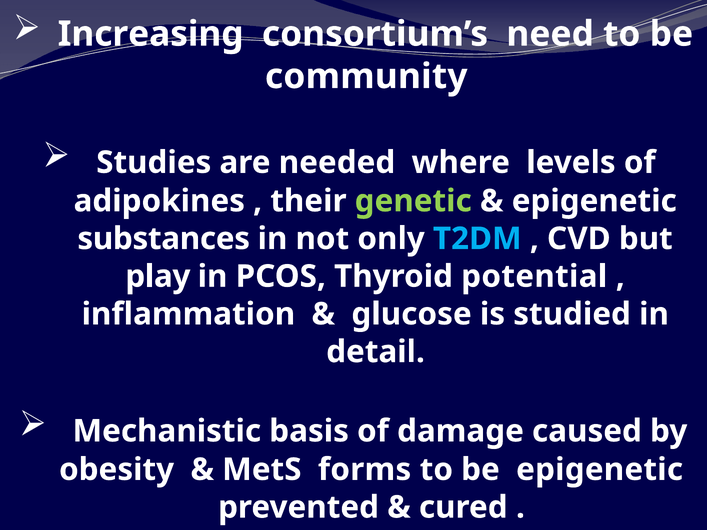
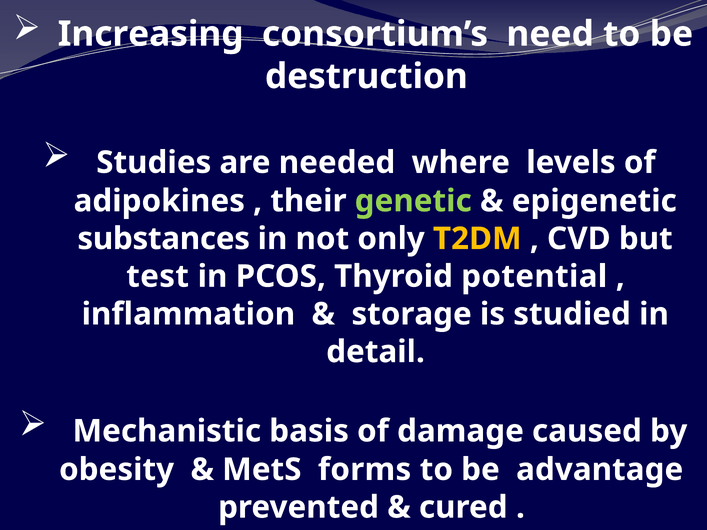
community: community -> destruction
T2DM colour: light blue -> yellow
play: play -> test
glucose: glucose -> storage
be epigenetic: epigenetic -> advantage
